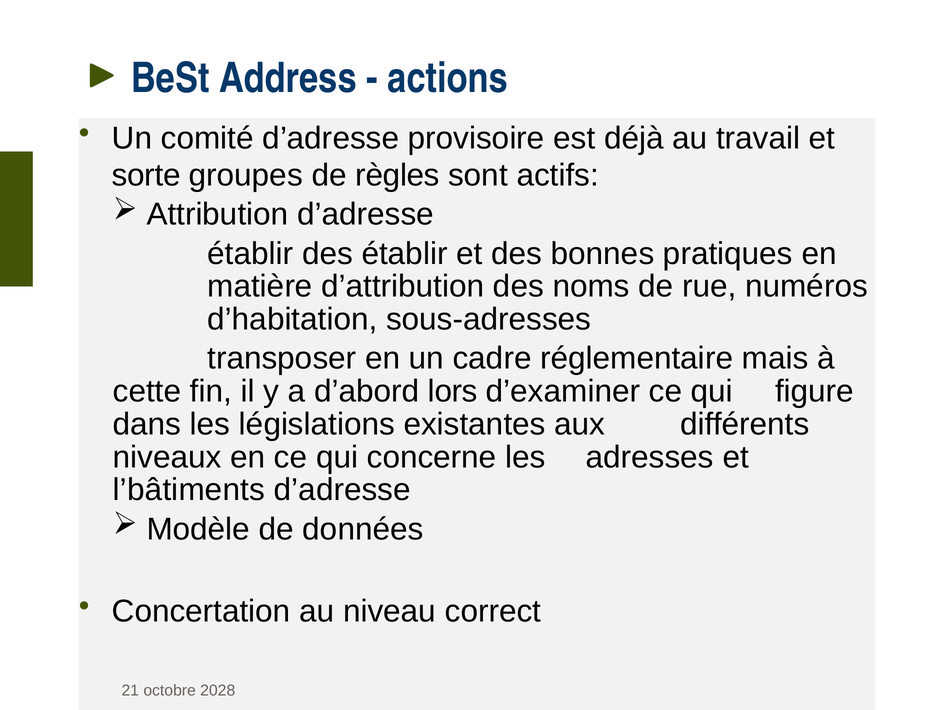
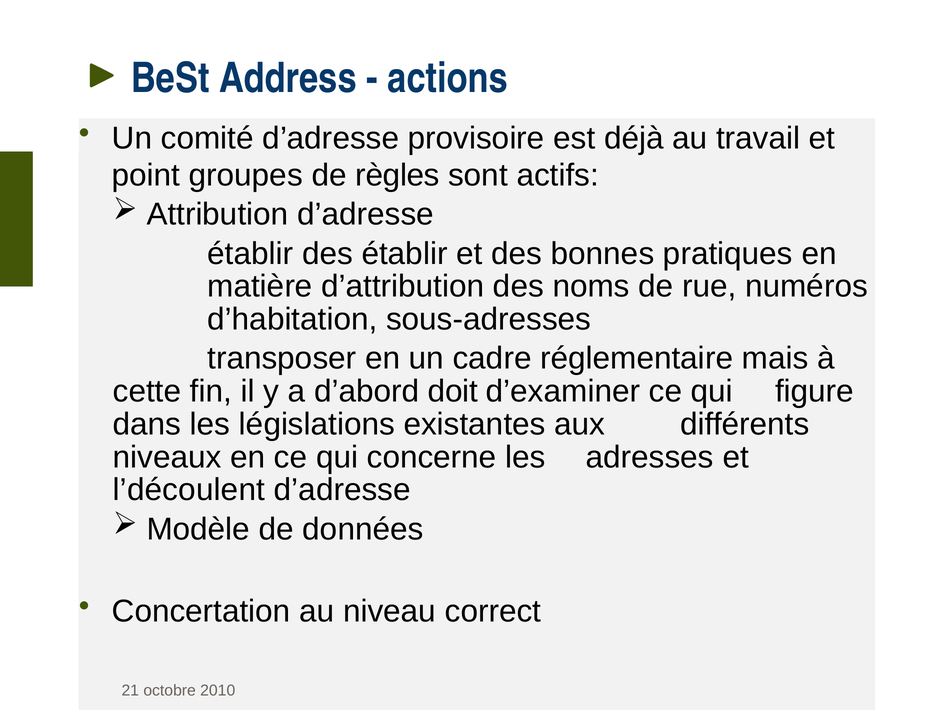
sorte: sorte -> point
lors: lors -> doit
l’bâtiments: l’bâtiments -> l’découlent
2028: 2028 -> 2010
